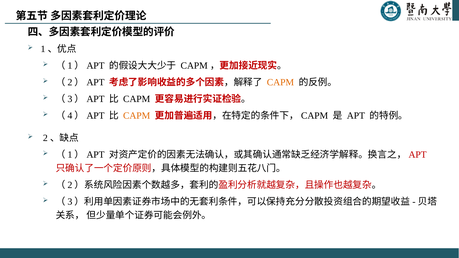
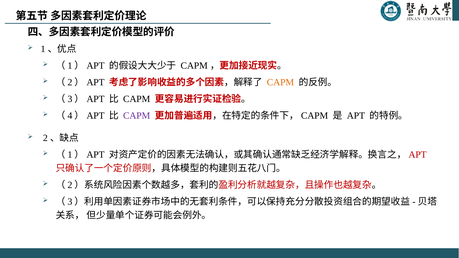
CAPM at (137, 116) colour: orange -> purple
